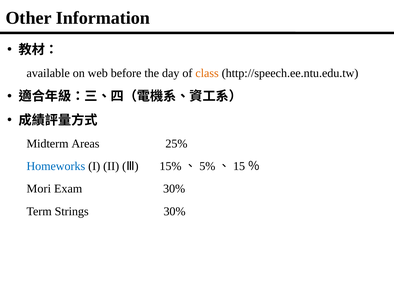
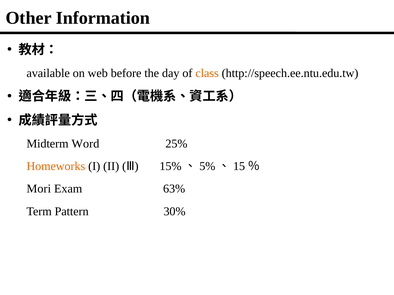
Areas: Areas -> Word
Homeworks colour: blue -> orange
Exam 30%: 30% -> 63%
Strings: Strings -> Pattern
